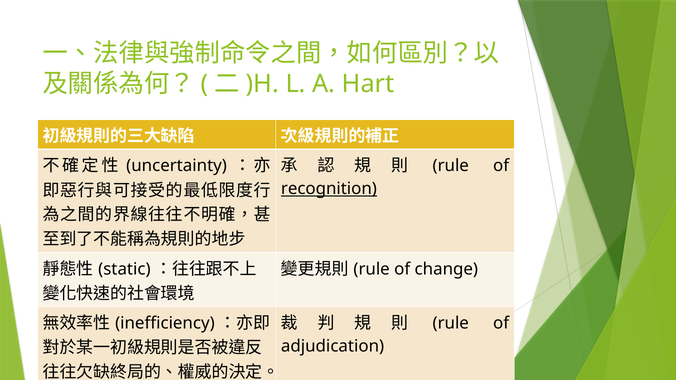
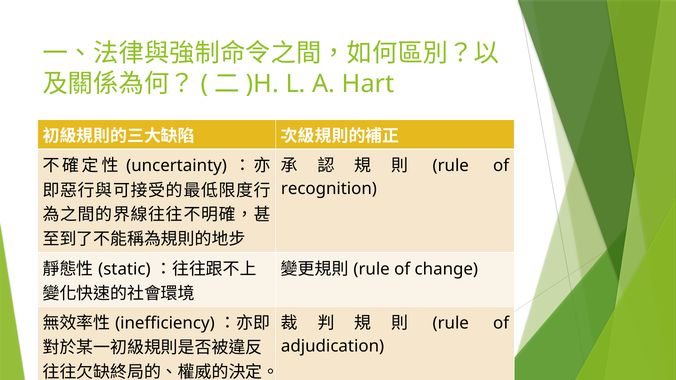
recognition underline: present -> none
